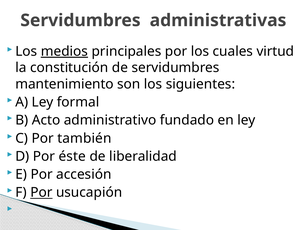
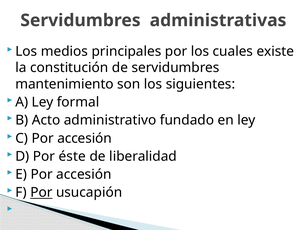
medios underline: present -> none
virtud: virtud -> existe
C Por también: también -> accesión
